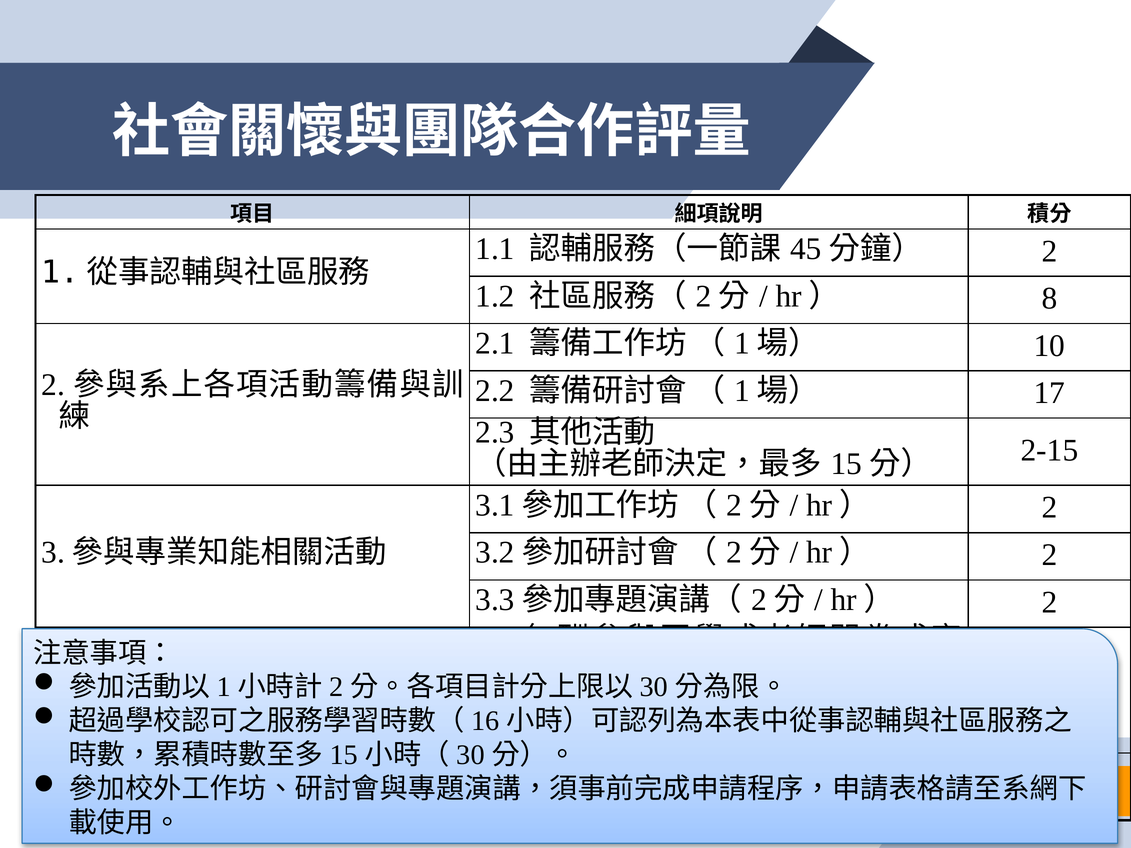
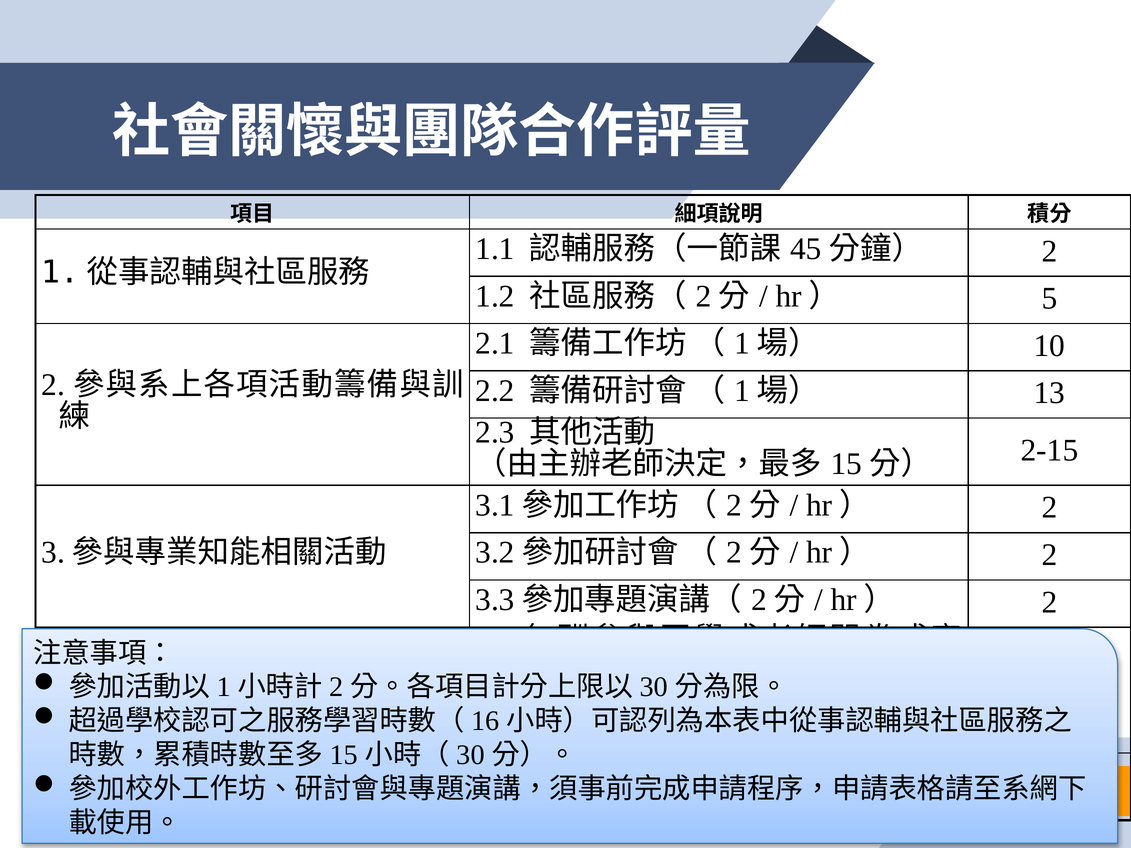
8: 8 -> 5
17: 17 -> 13
